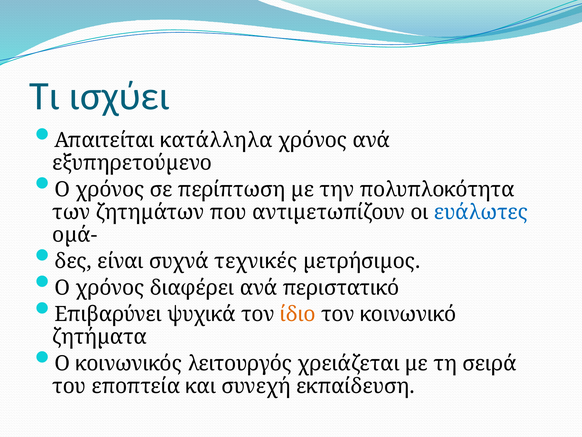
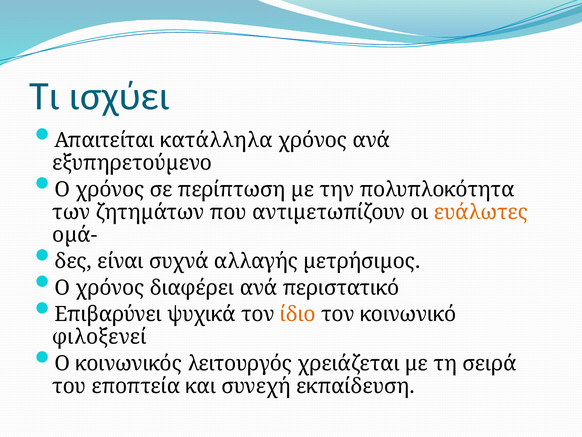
ευάλωτες colour: blue -> orange
τεχνικές: τεχνικές -> αλλαγής
ζητήµατα: ζητήµατα -> φιλοξενεί
